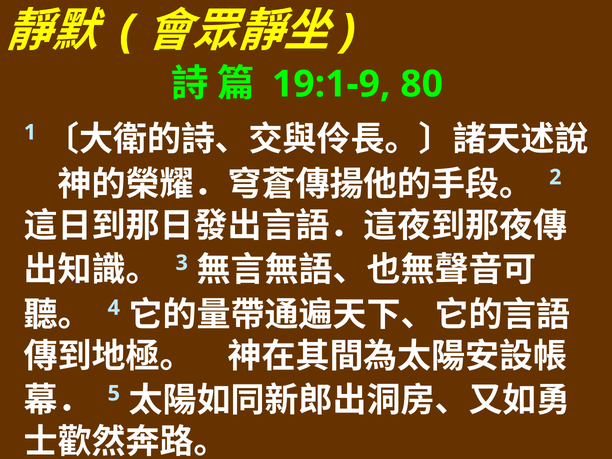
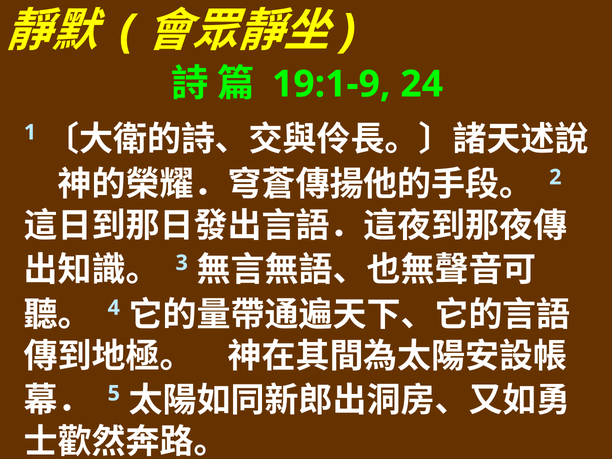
80: 80 -> 24
